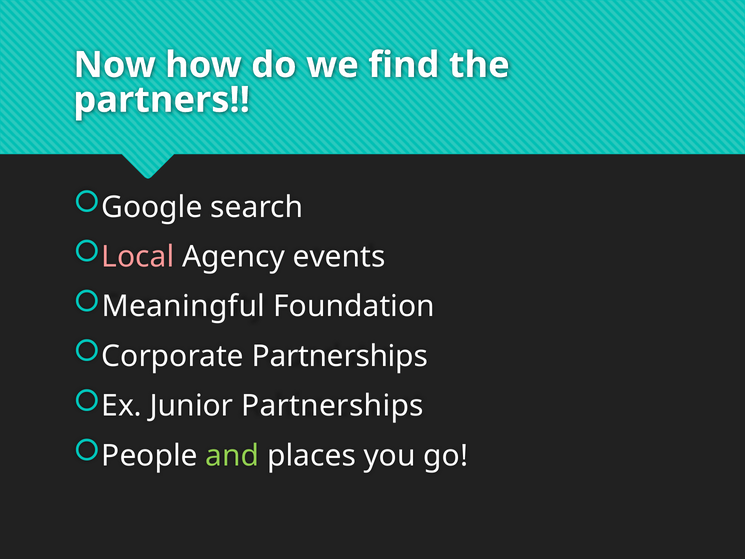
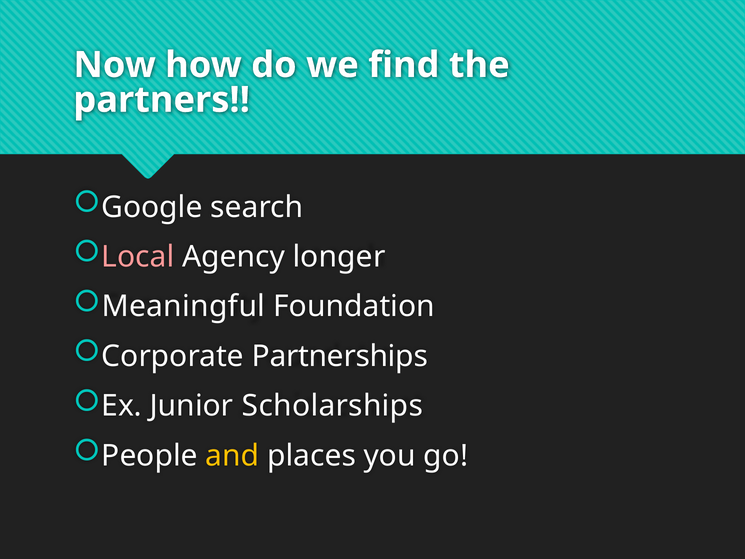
events: events -> longer
Junior Partnerships: Partnerships -> Scholarships
and colour: light green -> yellow
